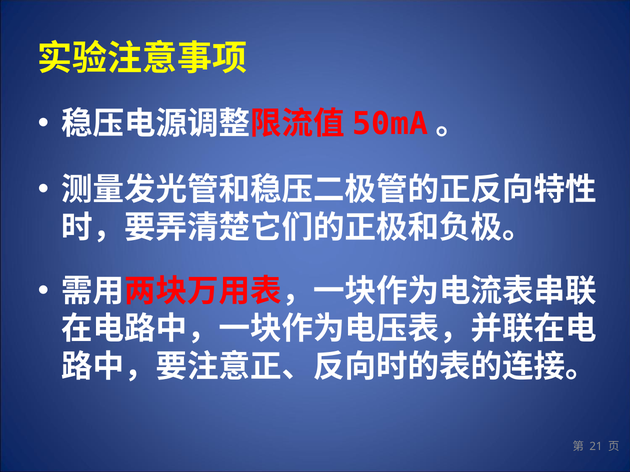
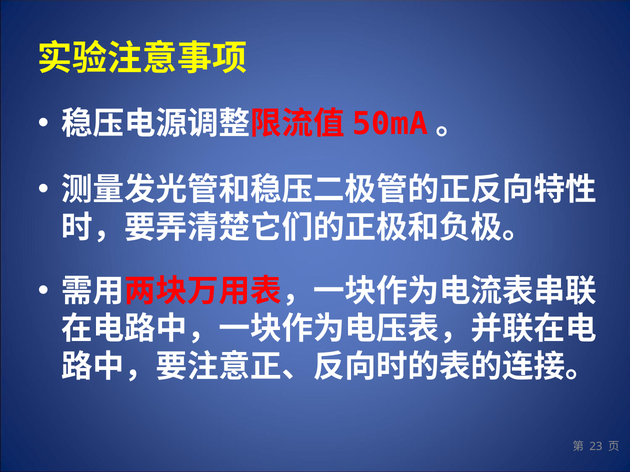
21: 21 -> 23
